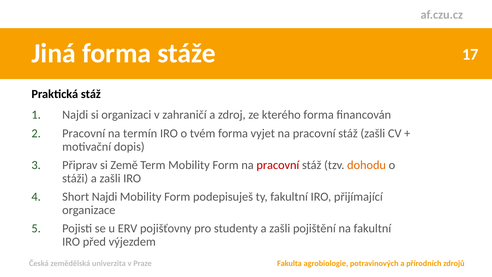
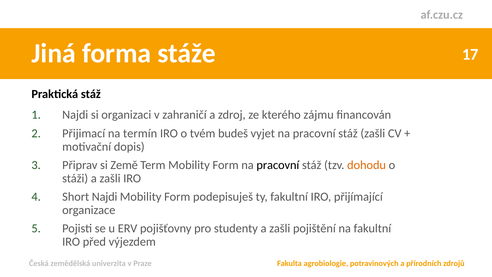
kterého forma: forma -> zájmu
Pracovní at (84, 133): Pracovní -> Přijimací
tvém forma: forma -> budeš
pracovní at (278, 165) colour: red -> black
